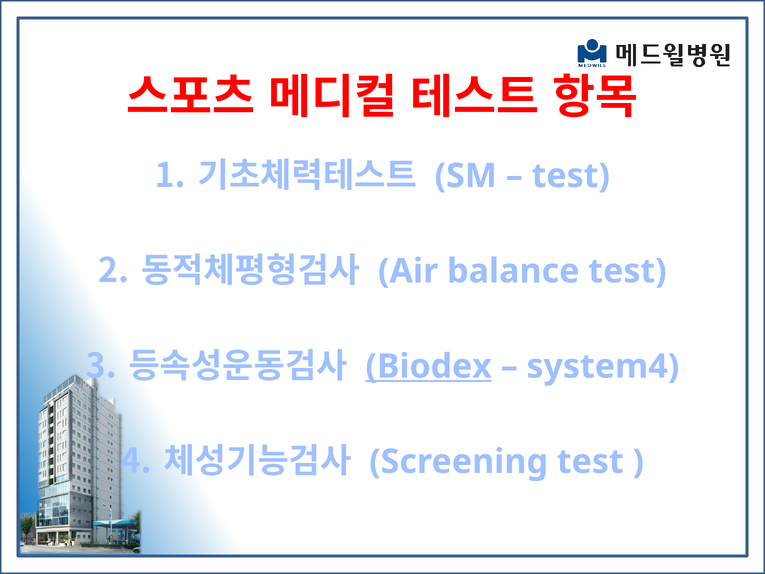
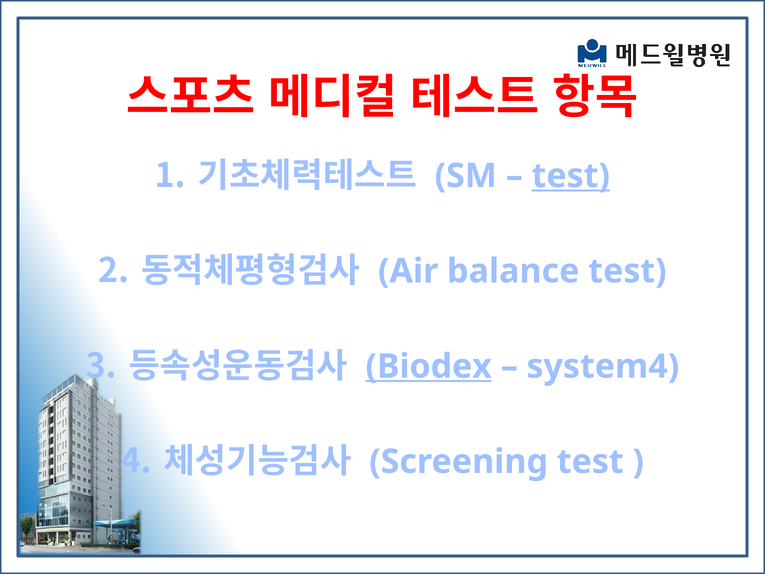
test at (571, 176) underline: none -> present
